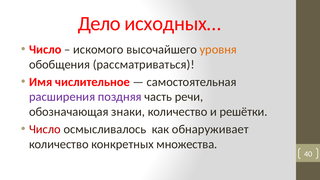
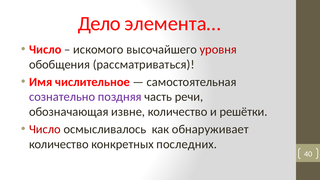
исходных…: исходных… -> элемента…
уровня colour: orange -> red
расширения: расширения -> сознательно
знаки: знаки -> извне
множества: множества -> последних
